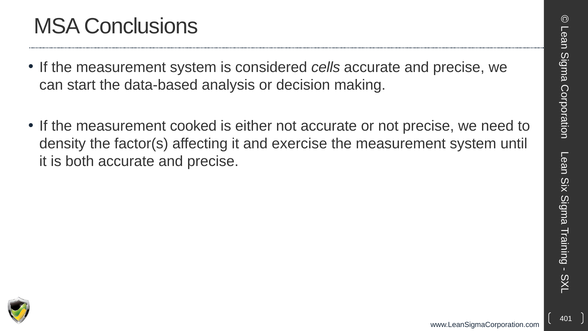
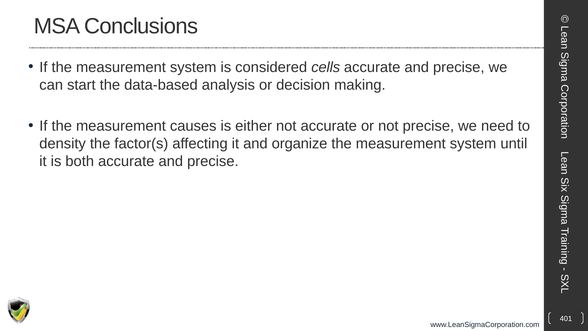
cooked: cooked -> causes
exercise: exercise -> organize
